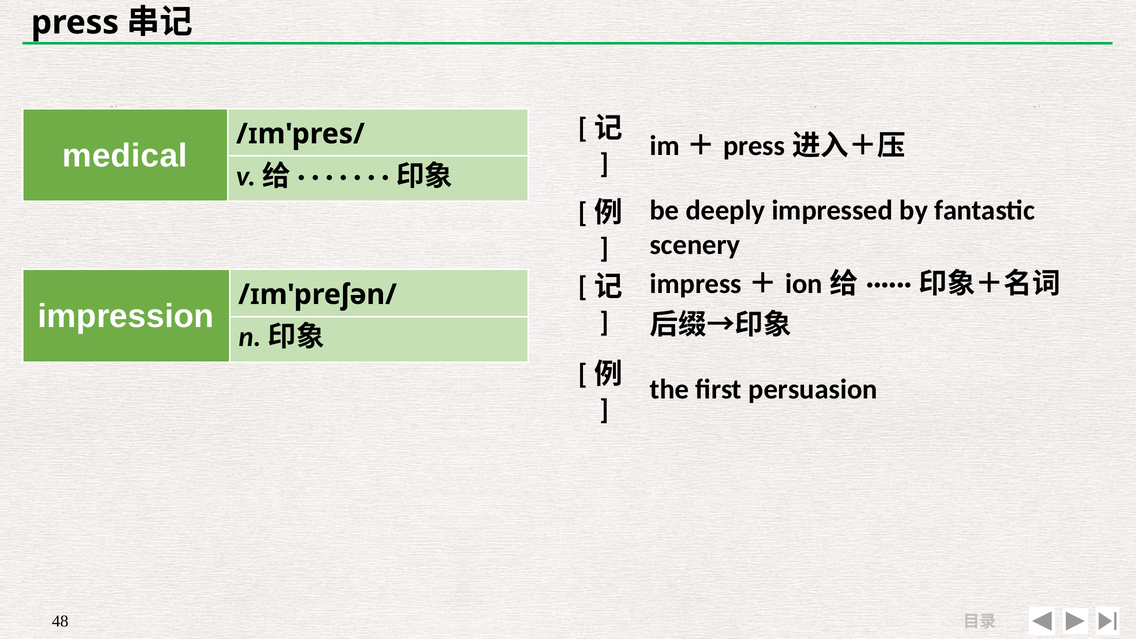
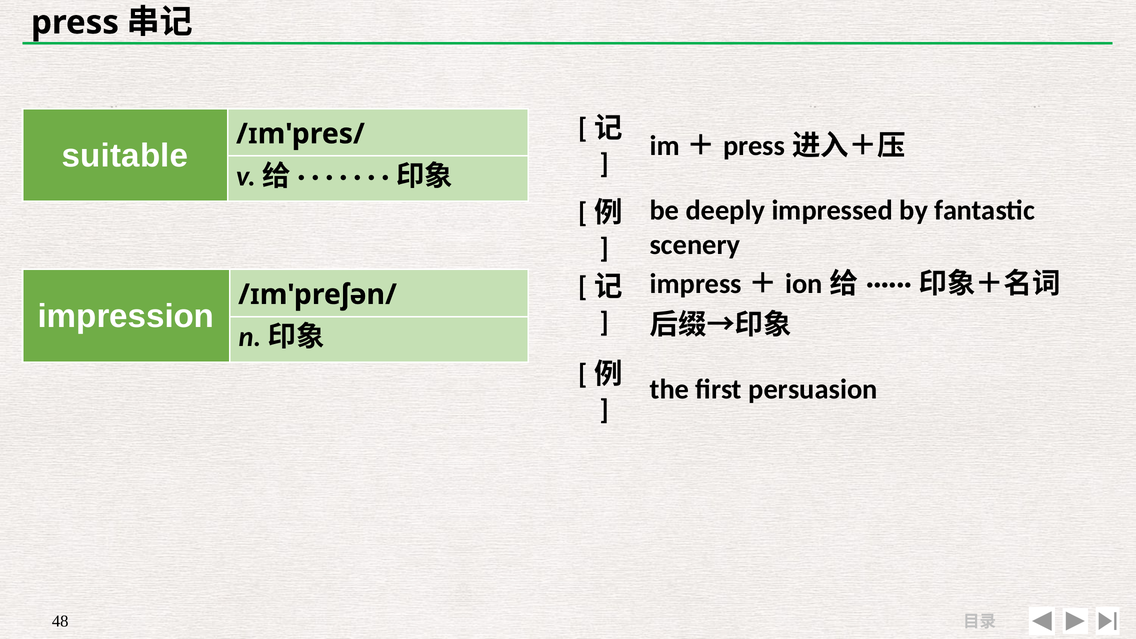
medical: medical -> suitable
